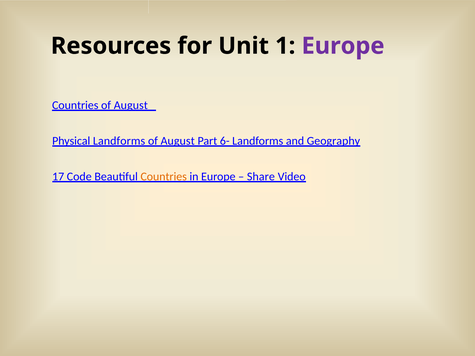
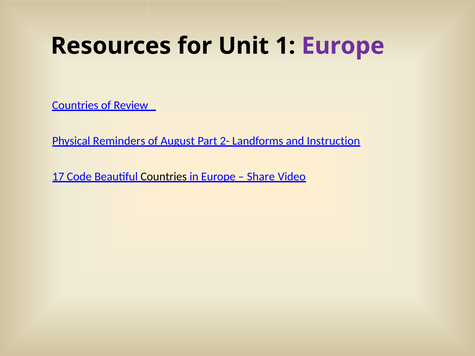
Countries of August: August -> Review
Physical Landforms: Landforms -> Reminders
6-: 6- -> 2-
Geography: Geography -> Instruction
Countries at (164, 177) colour: orange -> black
